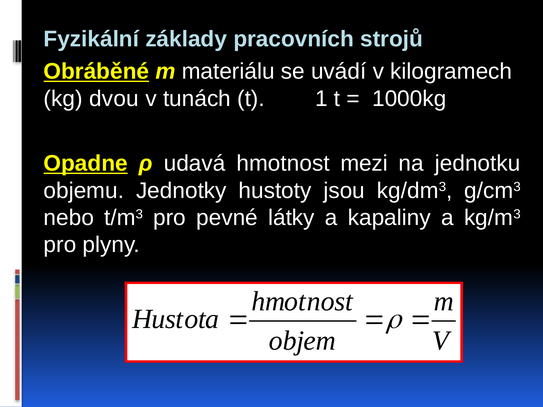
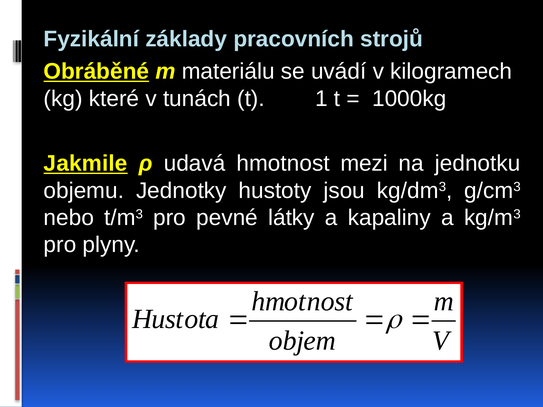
dvou: dvou -> které
Opadne: Opadne -> Jakmile
